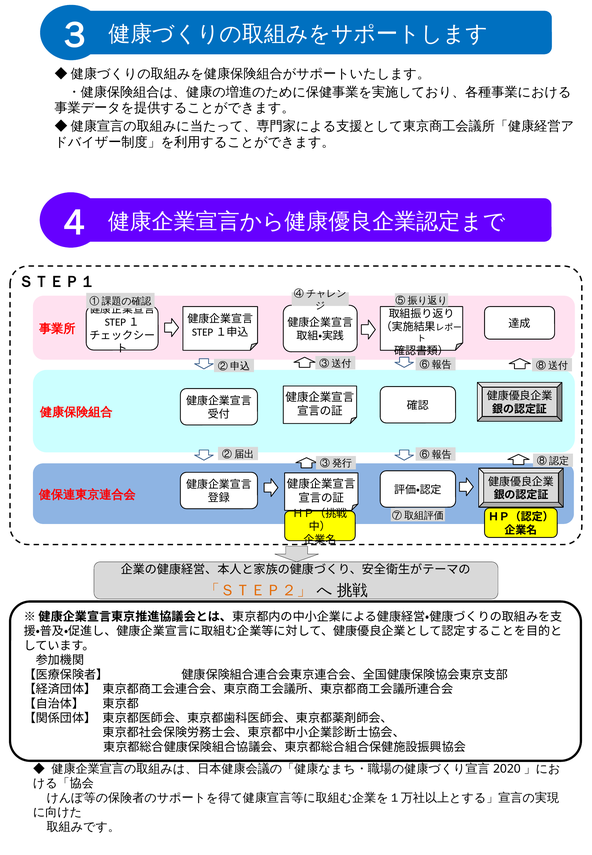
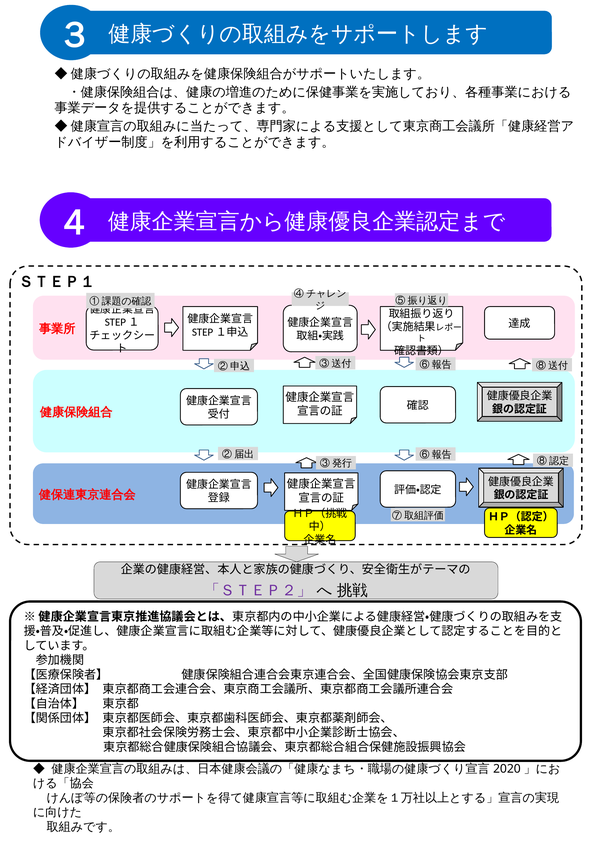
「ＳＴＥＰ２」 colour: orange -> purple
